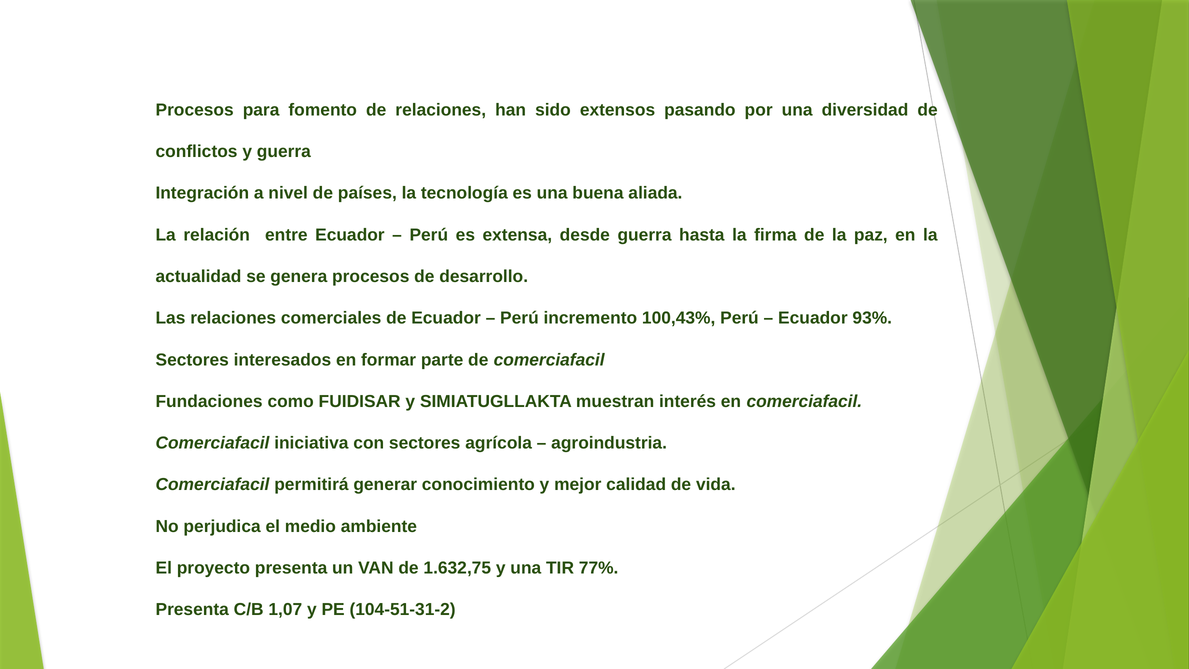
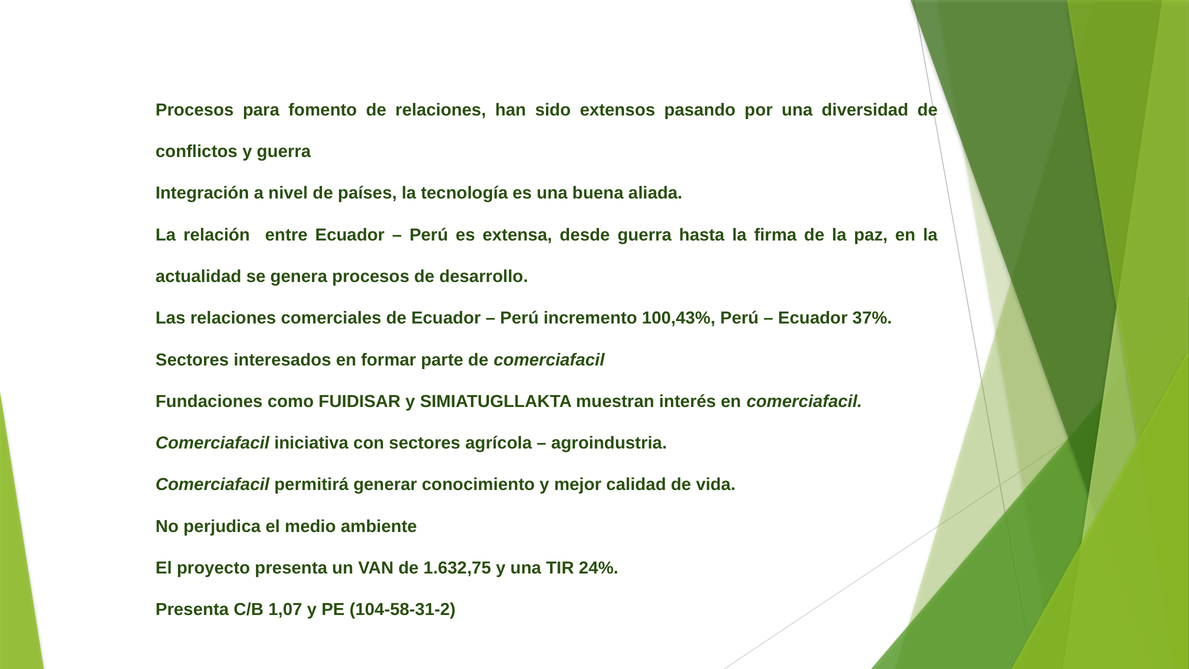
93%: 93% -> 37%
77%: 77% -> 24%
104-51-31-2: 104-51-31-2 -> 104-58-31-2
